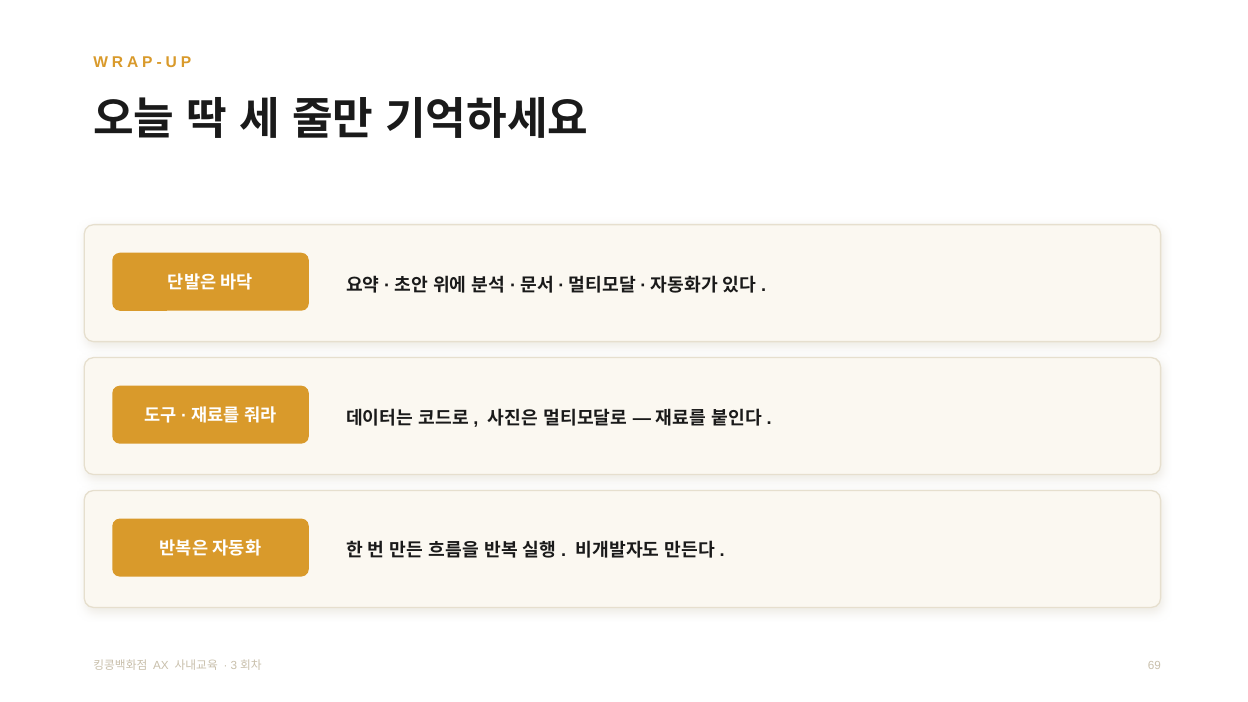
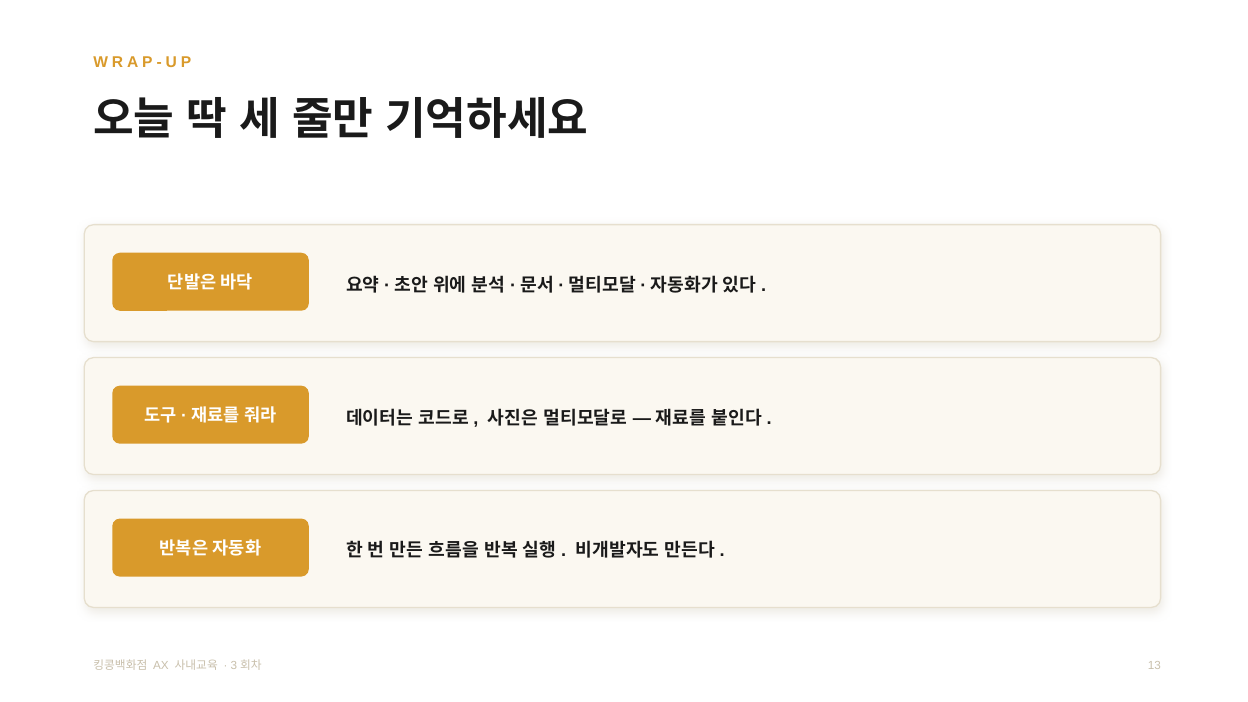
69: 69 -> 13
